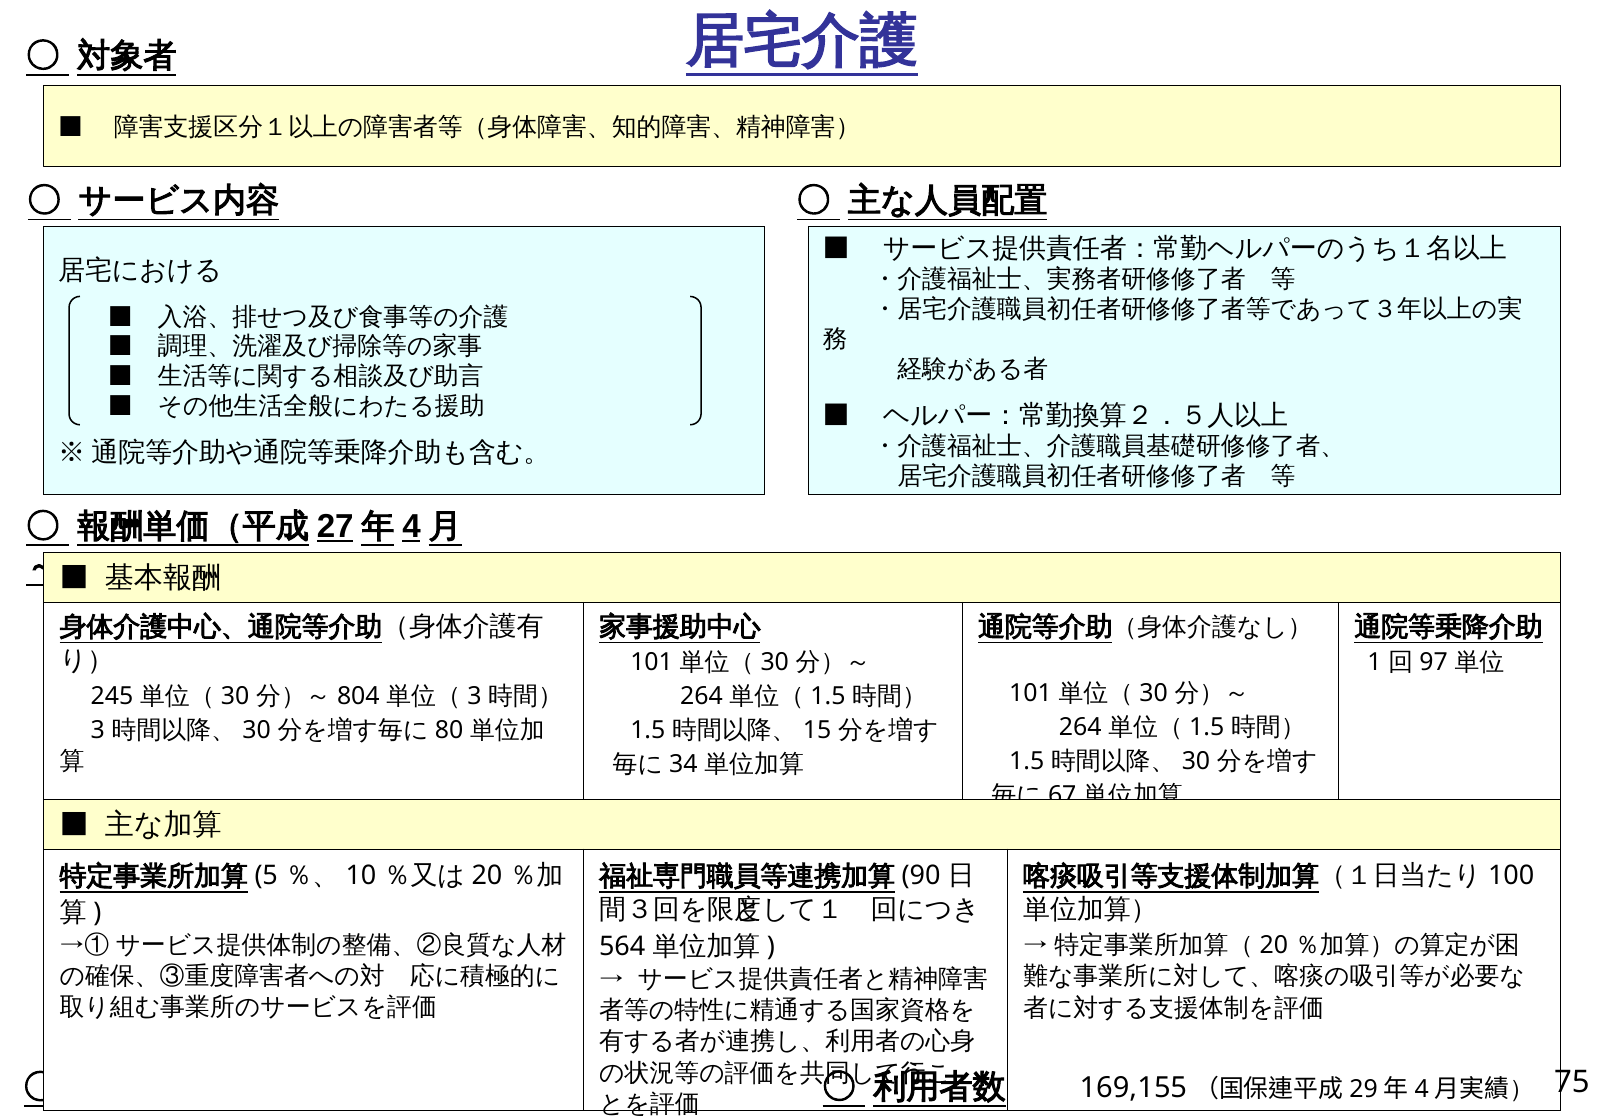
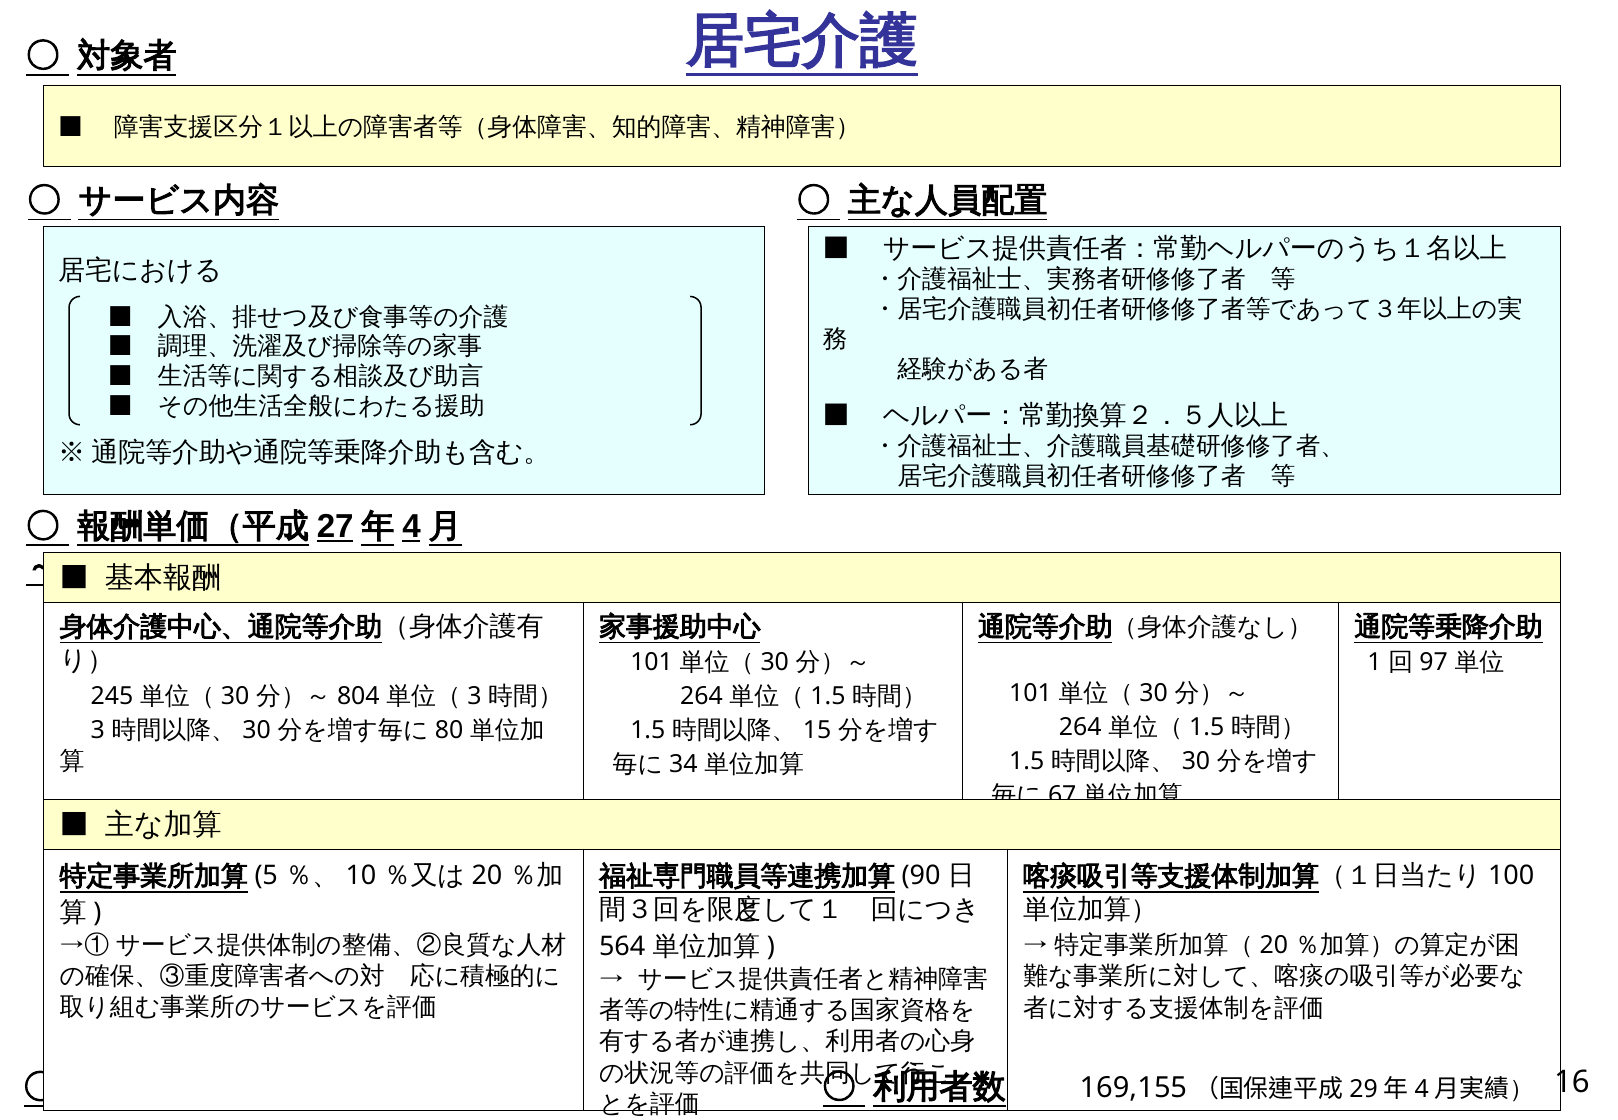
75: 75 -> 16
